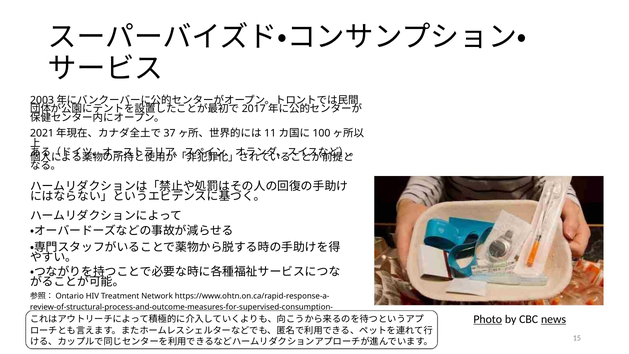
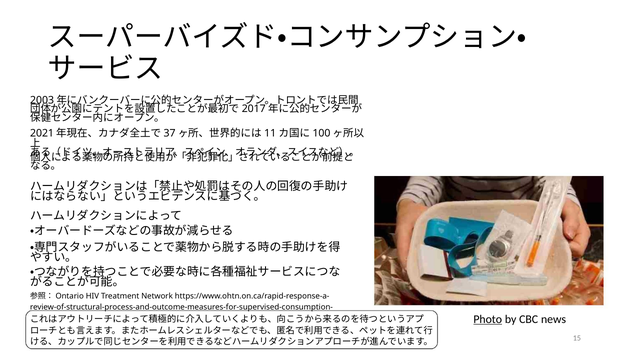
news underline: present -> none
